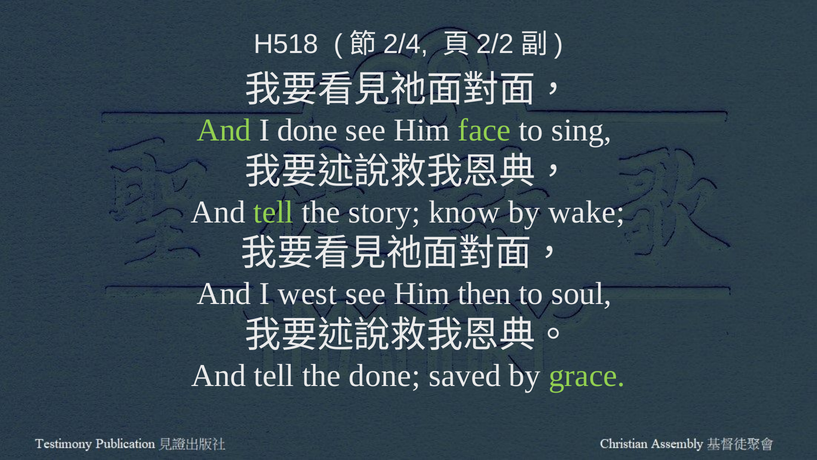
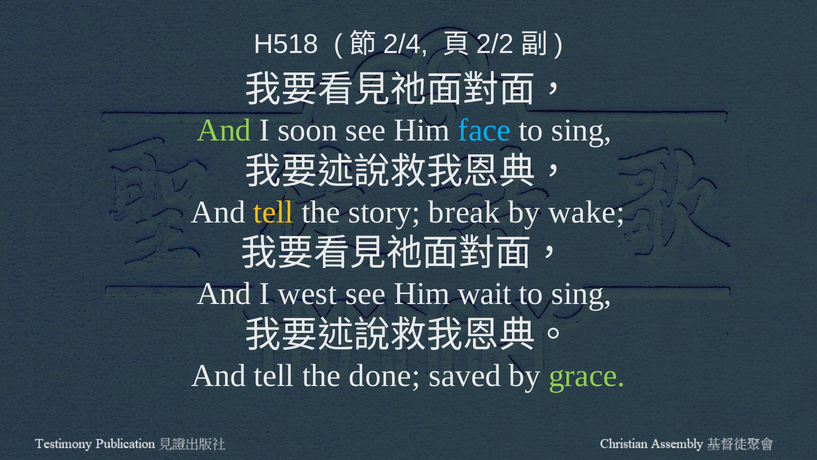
I done: done -> soon
face colour: light green -> light blue
tell at (274, 212) colour: light green -> yellow
know: know -> break
then: then -> wait
soul at (582, 294): soul -> sing
